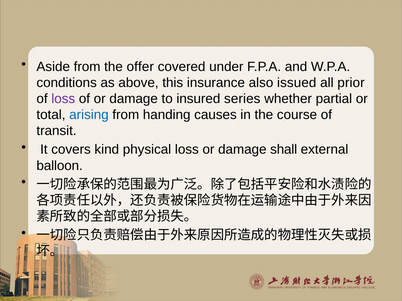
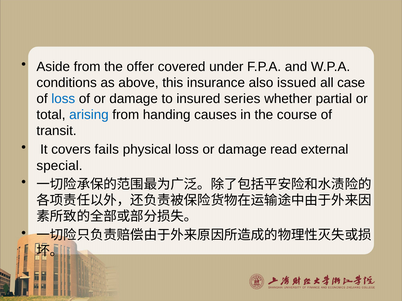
prior: prior -> case
loss at (63, 99) colour: purple -> blue
kind: kind -> fails
shall: shall -> read
balloon: balloon -> special
